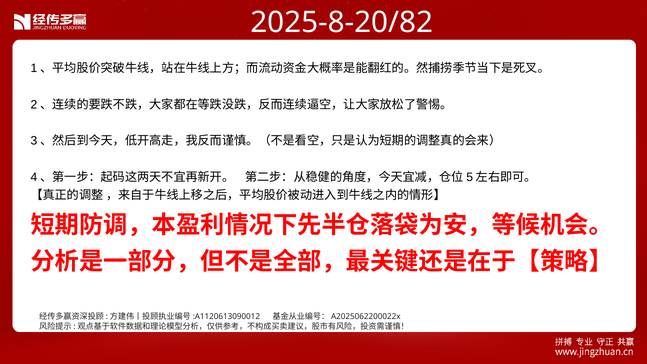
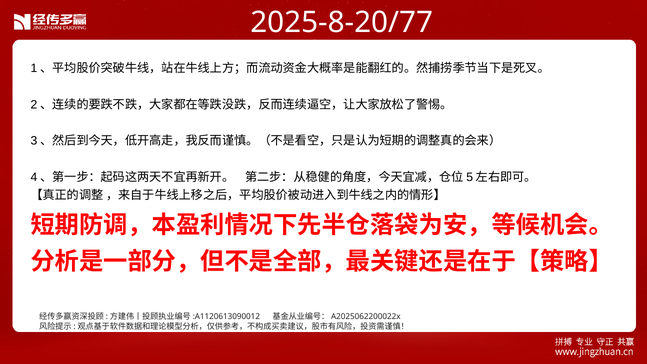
2025-8-20/82: 2025-8-20/82 -> 2025-8-20/77
